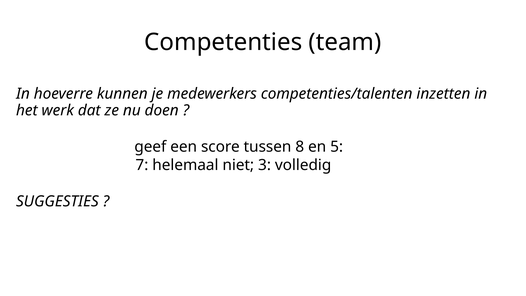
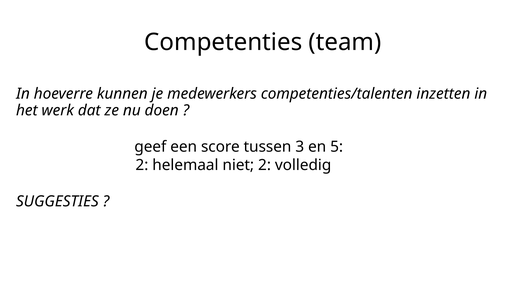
8: 8 -> 3
7 at (142, 165): 7 -> 2
niet 3: 3 -> 2
